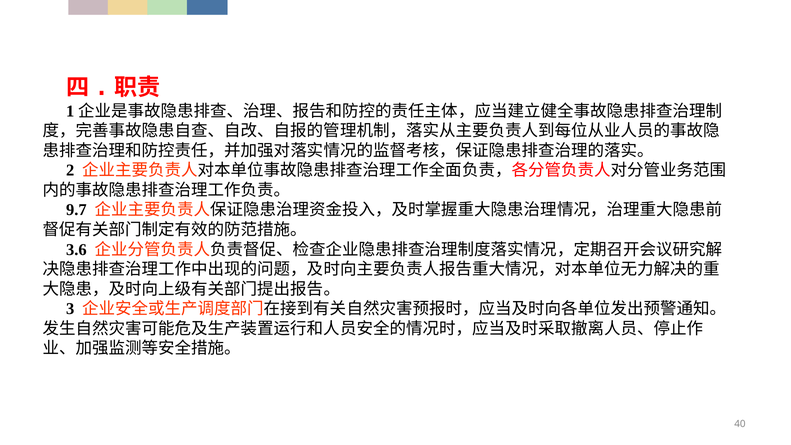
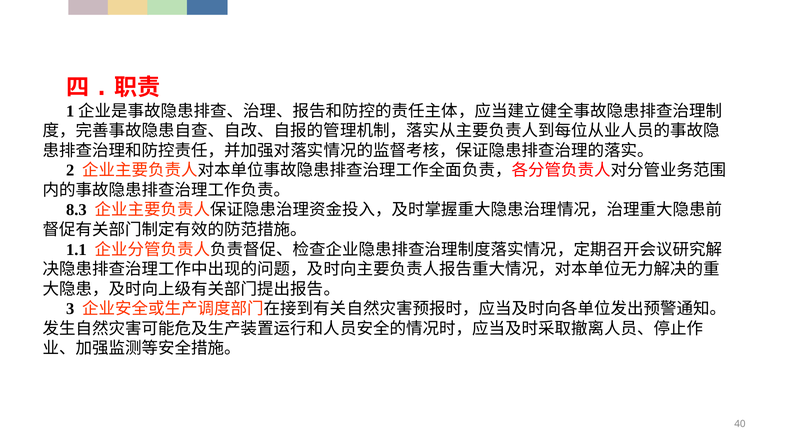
9.7: 9.7 -> 8.3
3.6: 3.6 -> 1.1
